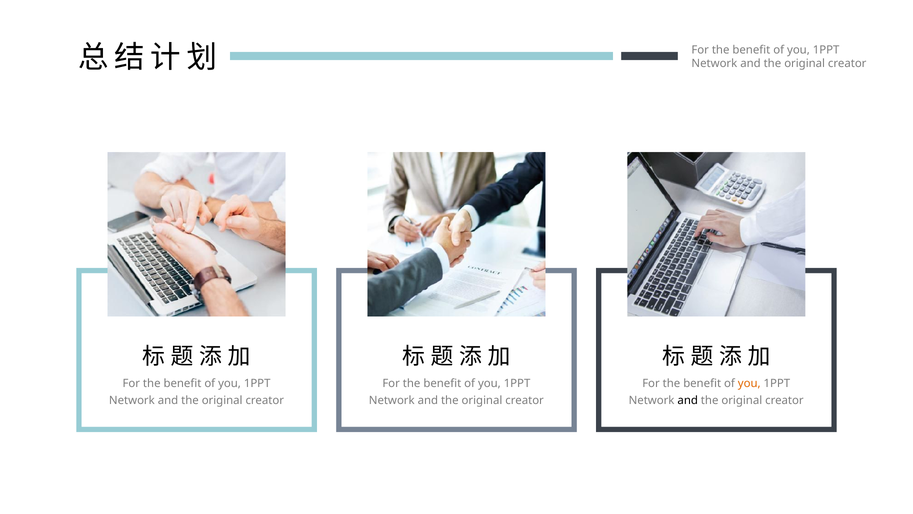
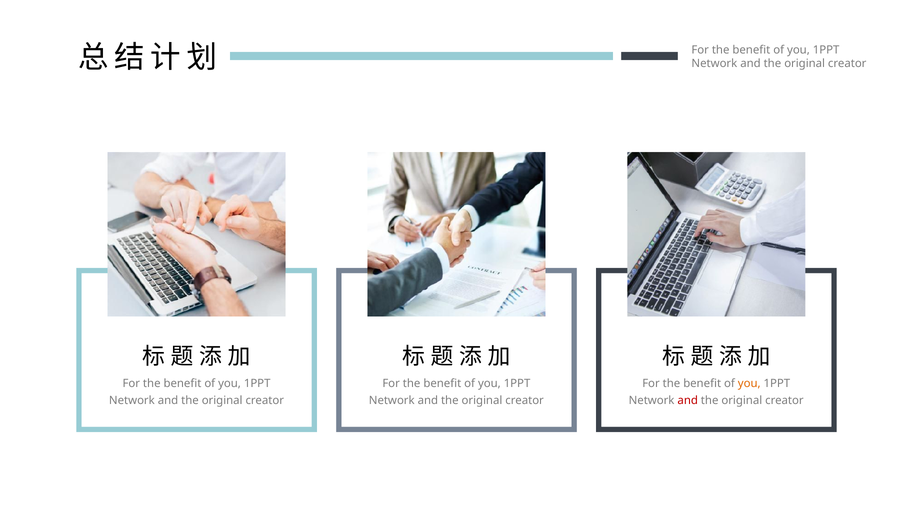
and at (688, 400) colour: black -> red
